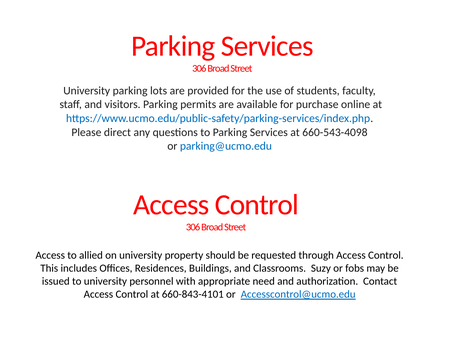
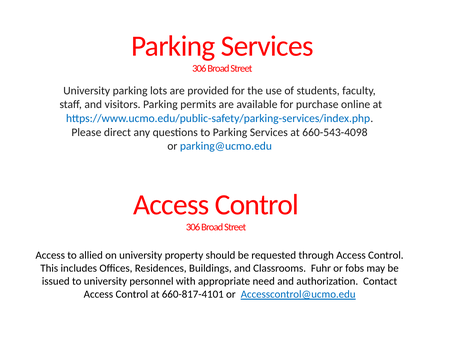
Suzy: Suzy -> Fuhr
660-843-4101: 660-843-4101 -> 660-817-4101
